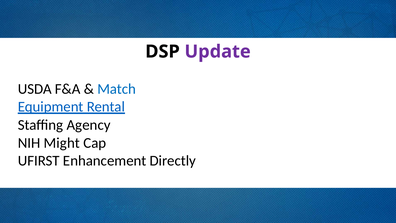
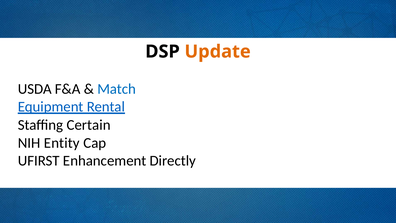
Update colour: purple -> orange
Agency: Agency -> Certain
Might: Might -> Entity
